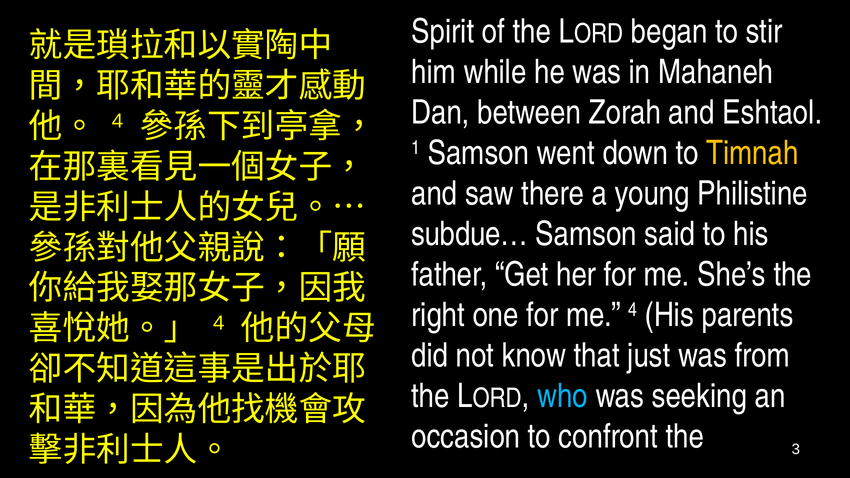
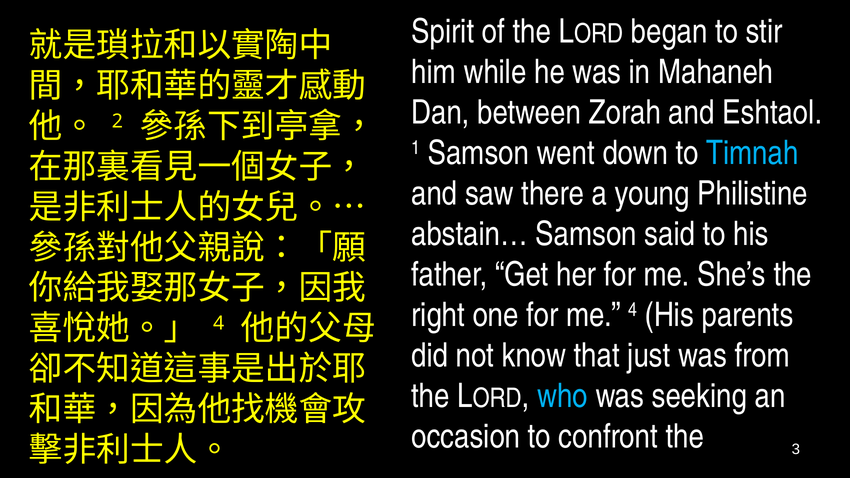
4 at (117, 121): 4 -> 2
Timnah colour: yellow -> light blue
subdue…: subdue… -> abstain…
